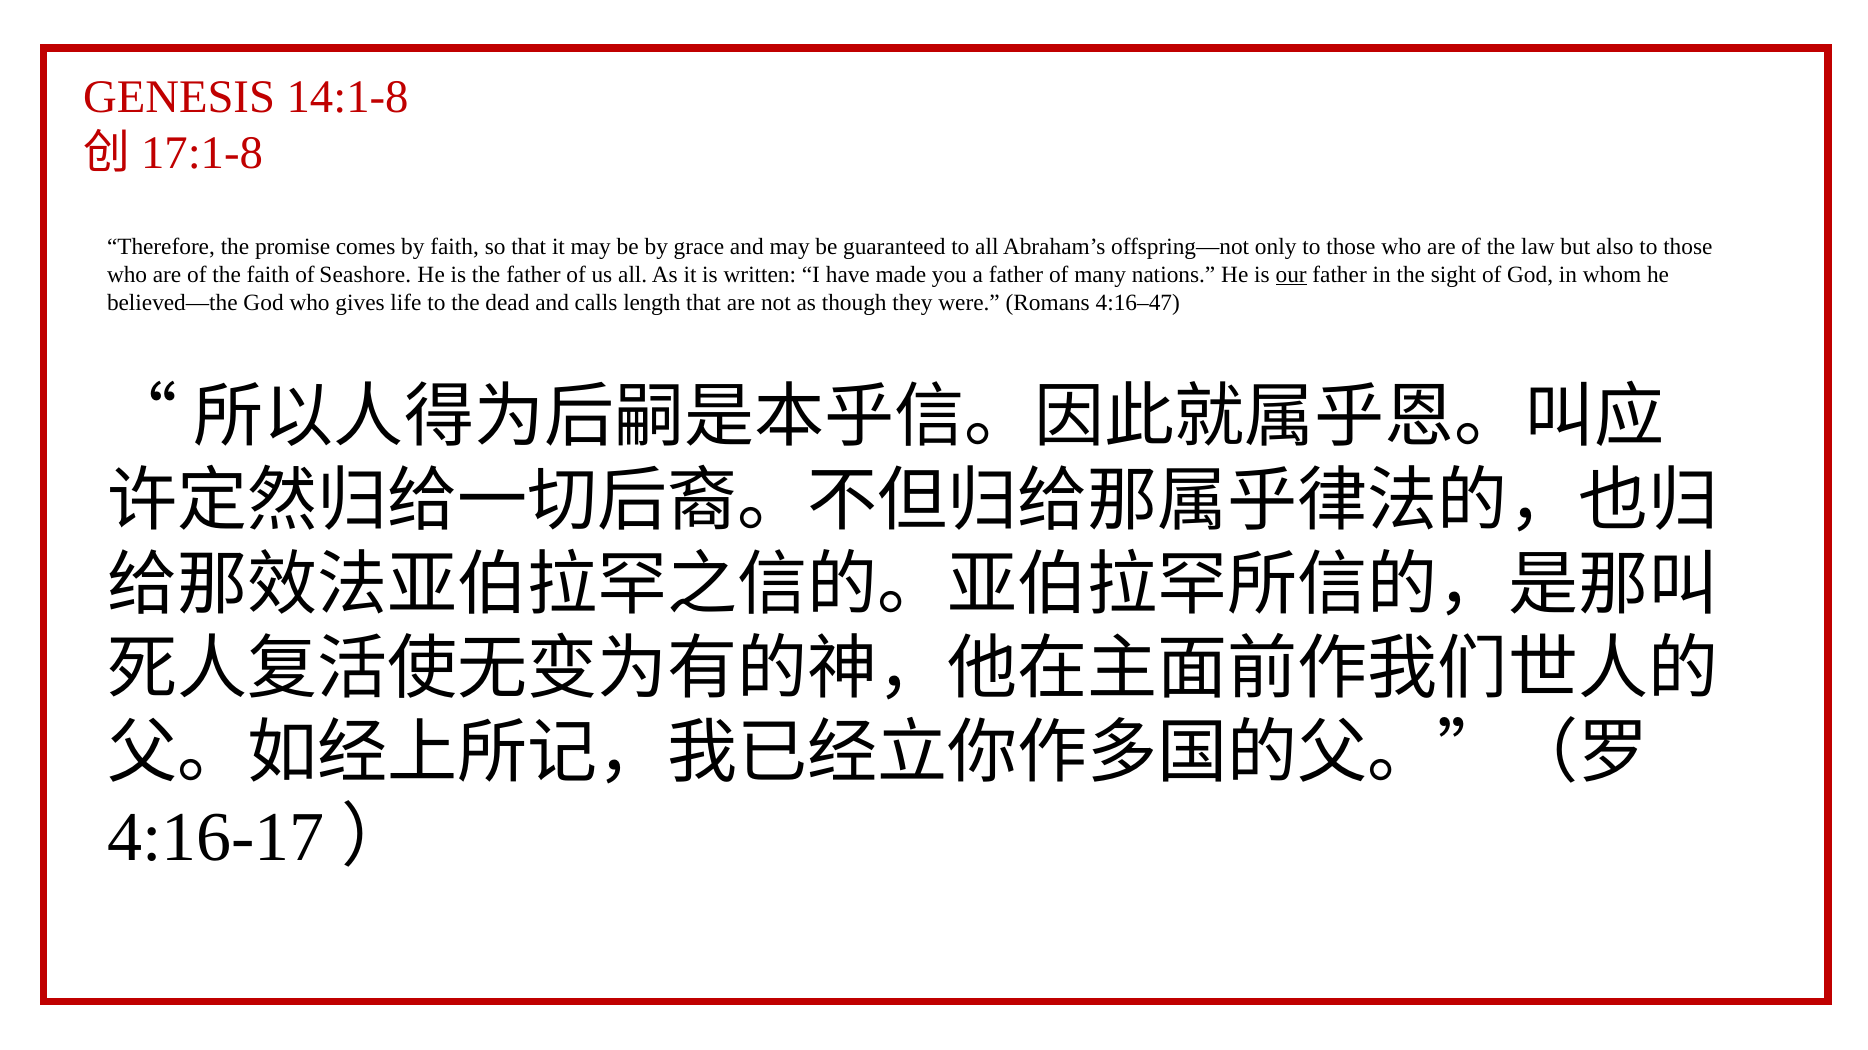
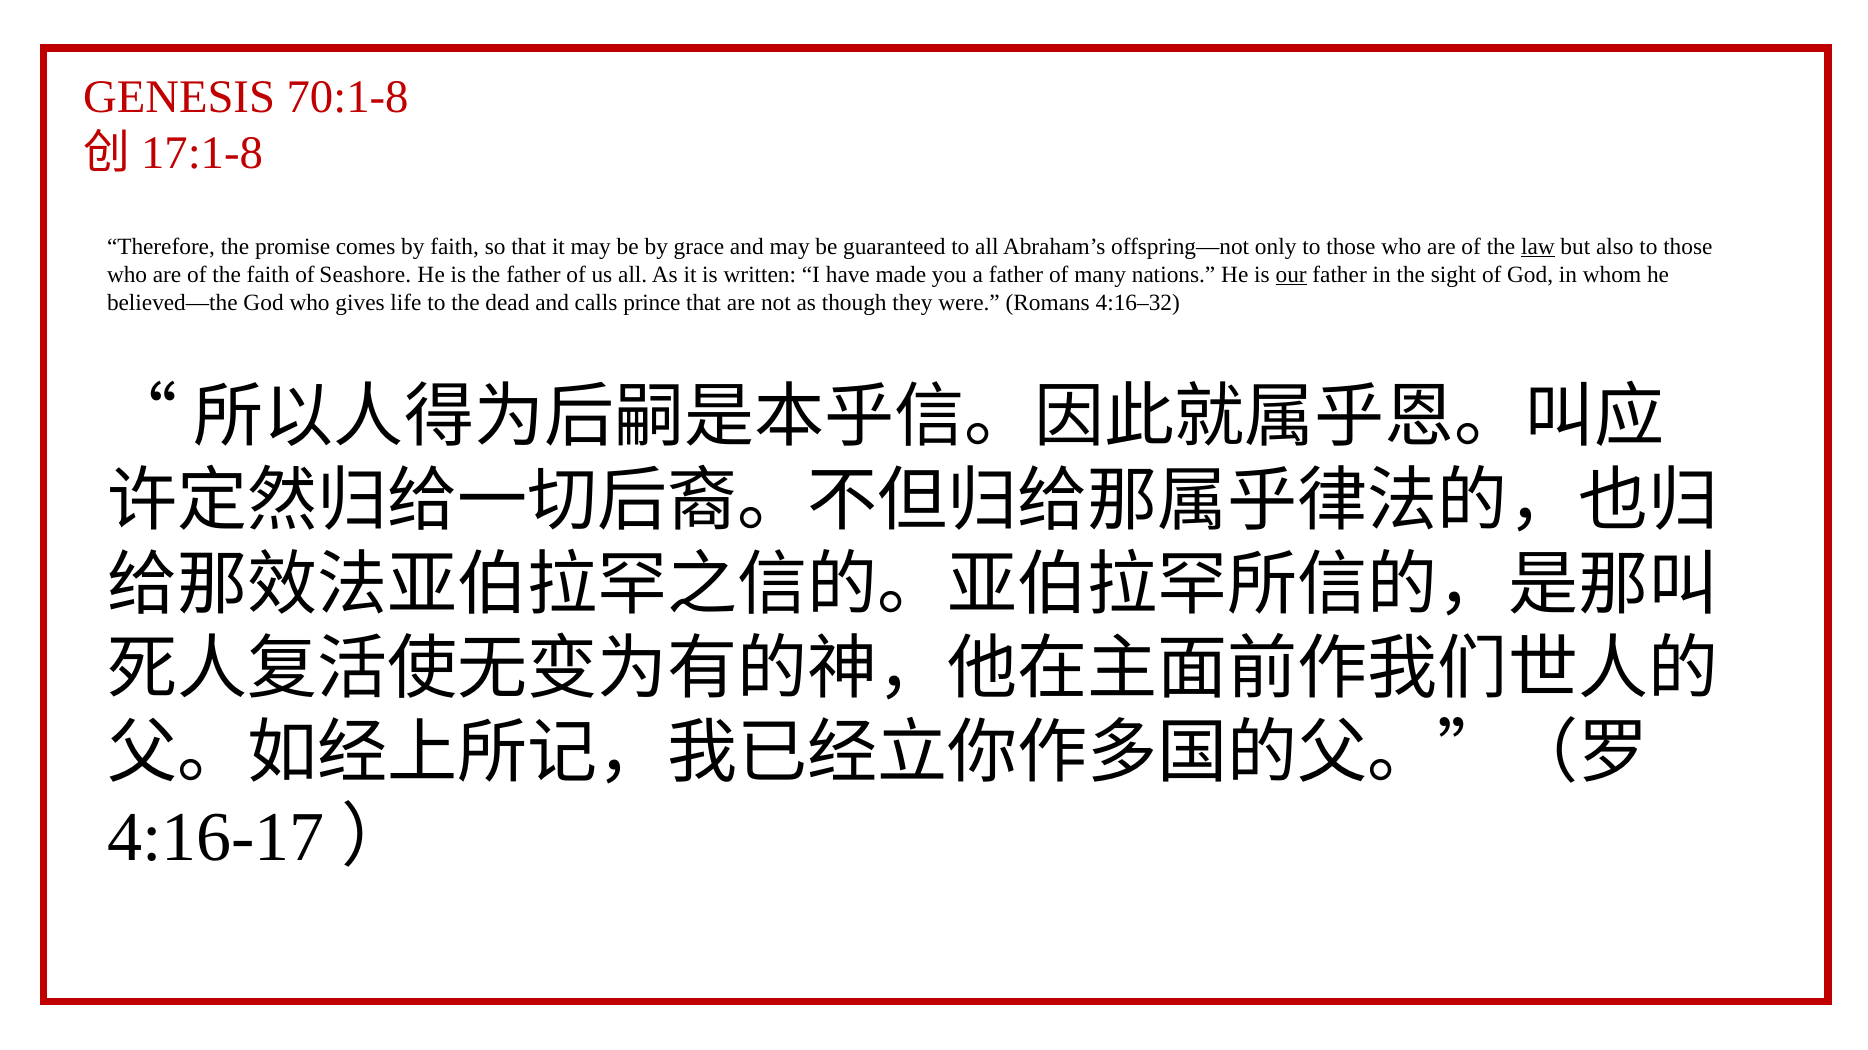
14:1-8: 14:1-8 -> 70:1-8
law underline: none -> present
length: length -> prince
4:16–47: 4:16–47 -> 4:16–32
